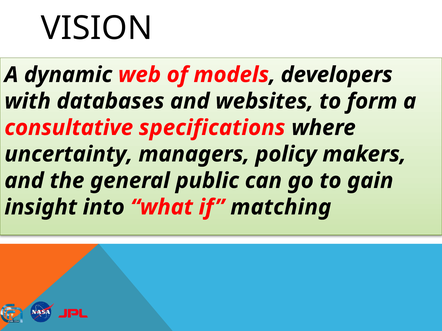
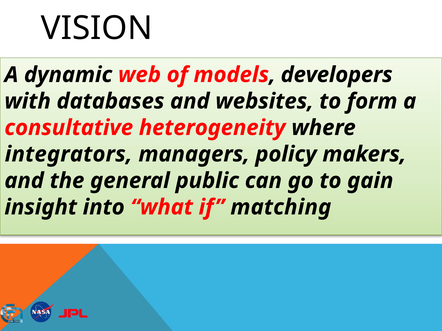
specifications: specifications -> heterogeneity
uncertainty: uncertainty -> integrators
